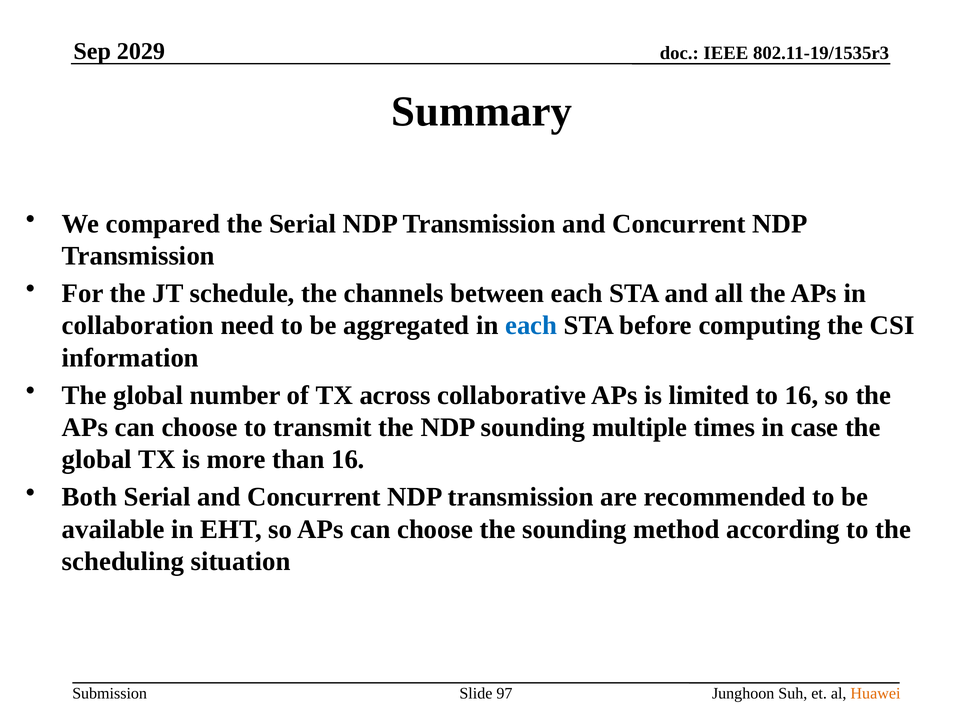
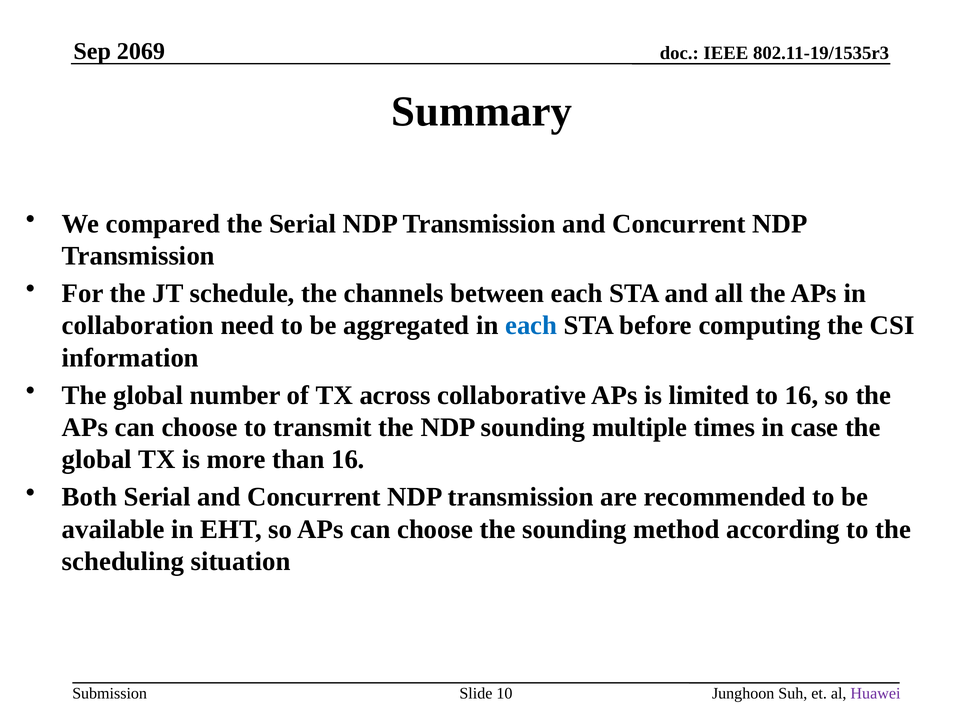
2029: 2029 -> 2069
97: 97 -> 10
Huawei colour: orange -> purple
